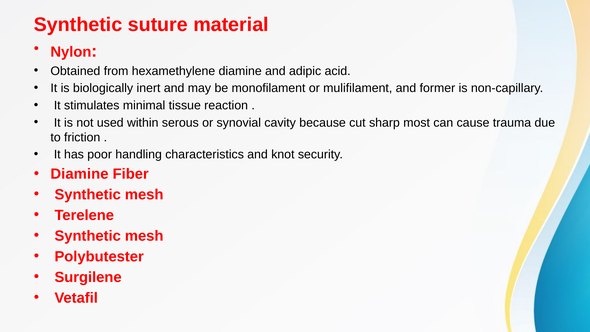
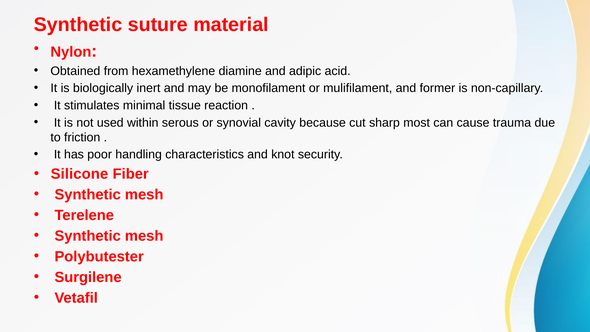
Diamine at (79, 174): Diamine -> Silicone
